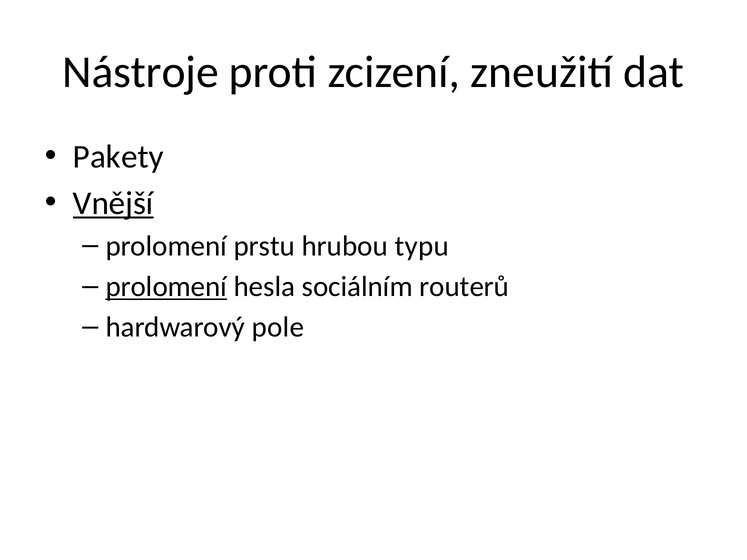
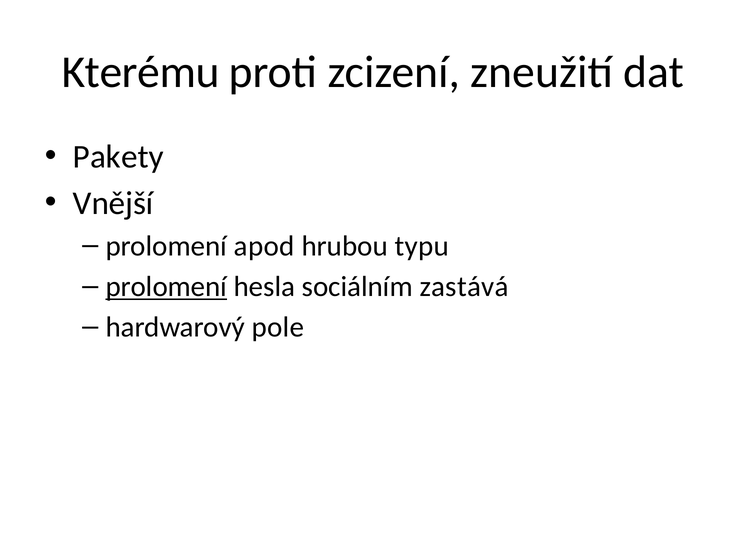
Nástroje: Nástroje -> Kterému
Vnější underline: present -> none
prstu: prstu -> apod
routerů: routerů -> zastává
